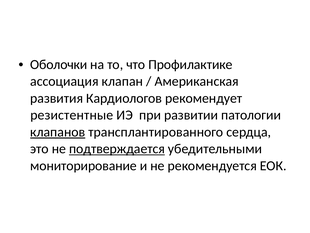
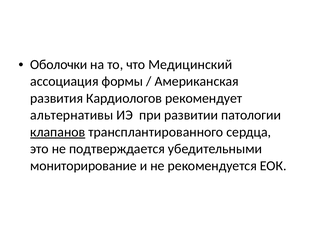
Профилактике: Профилактике -> Медицинский
клапан: клапан -> формы
резистентные: резистентные -> альтернативы
подтверждается underline: present -> none
